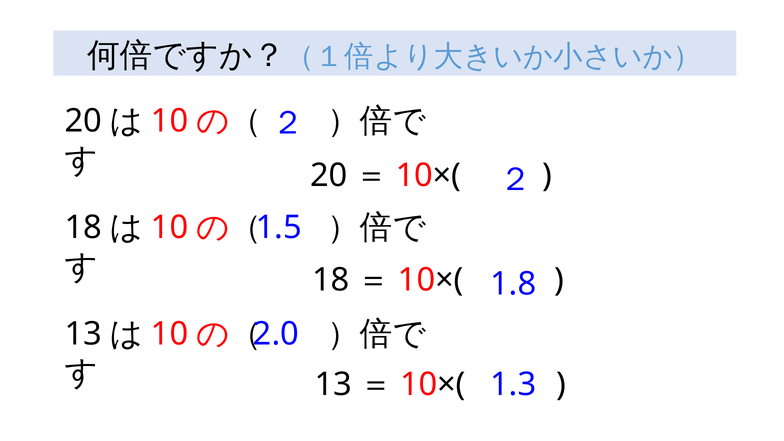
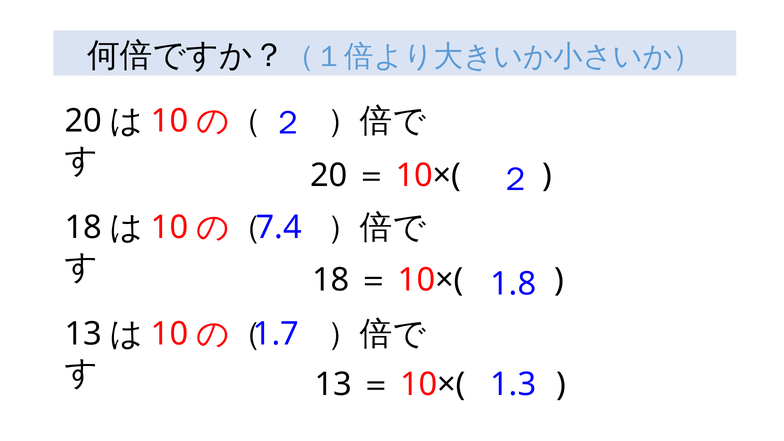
1.5: 1.5 -> 7.4
2.0: 2.0 -> 1.7
